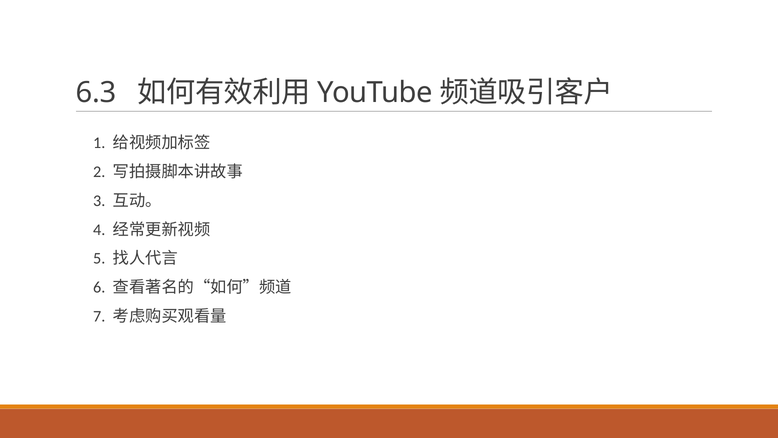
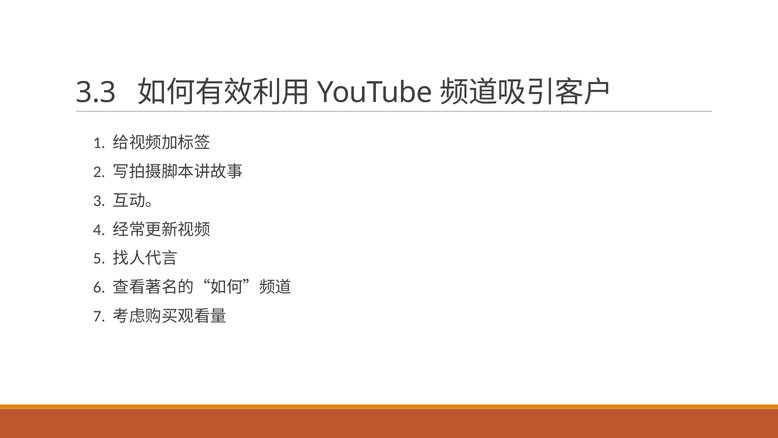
6.3: 6.3 -> 3.3
